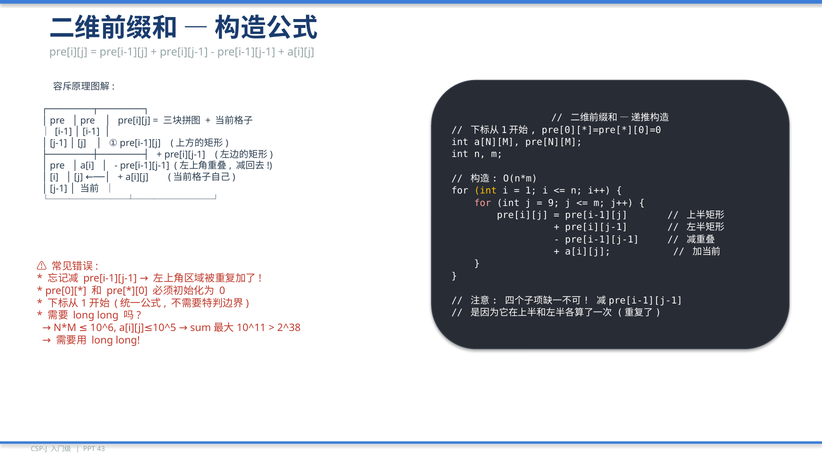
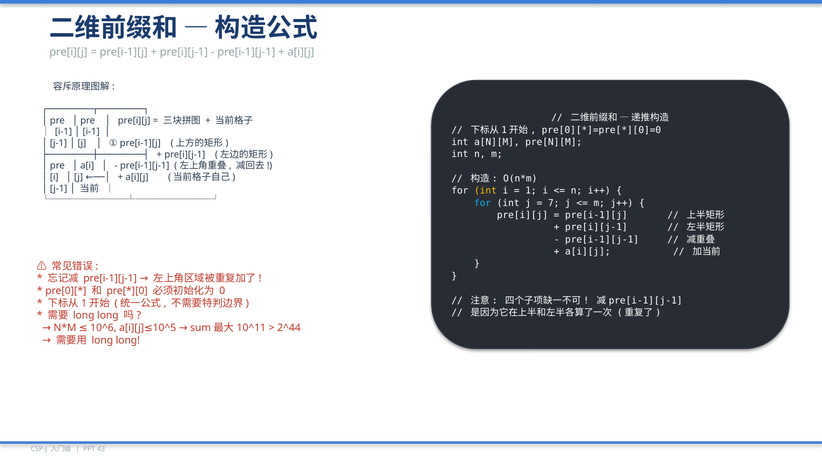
for at (483, 203) colour: pink -> light blue
9: 9 -> 7
2^38: 2^38 -> 2^44
